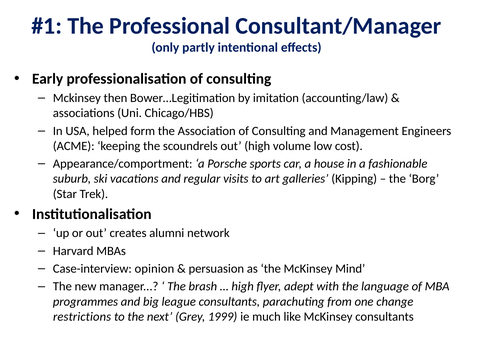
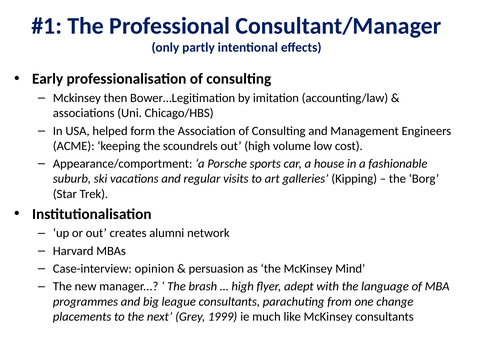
restrictions: restrictions -> placements
